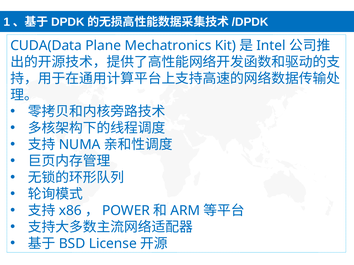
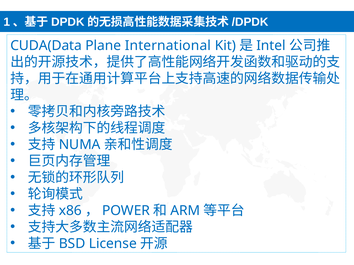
Mechatronics: Mechatronics -> International
